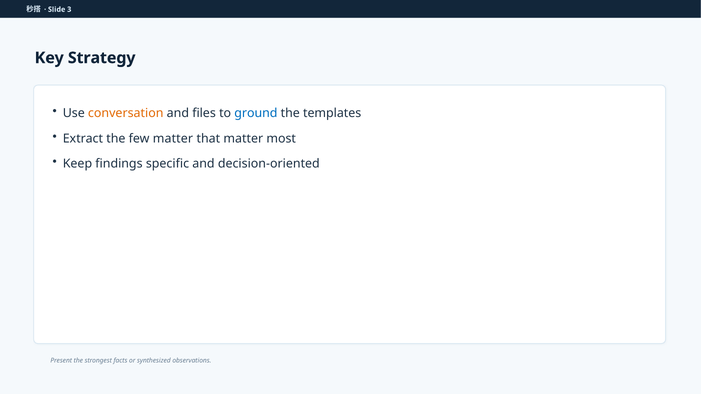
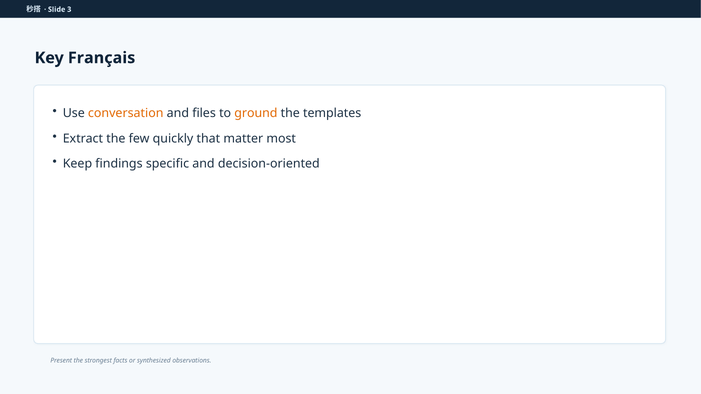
Strategy: Strategy -> Français
ground colour: blue -> orange
few matter: matter -> quickly
